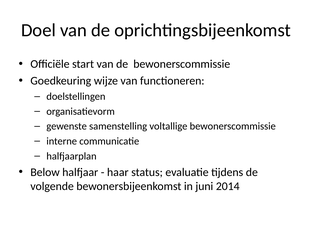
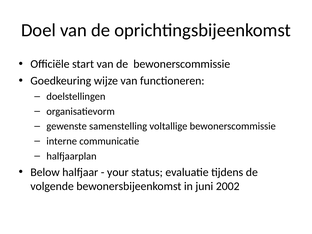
haar: haar -> your
2014: 2014 -> 2002
